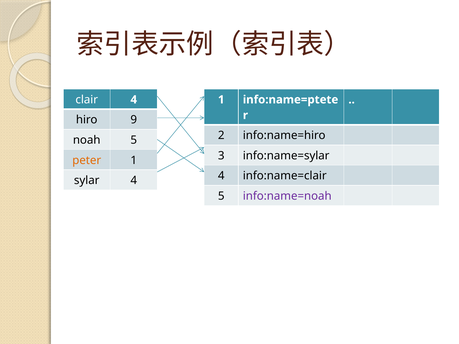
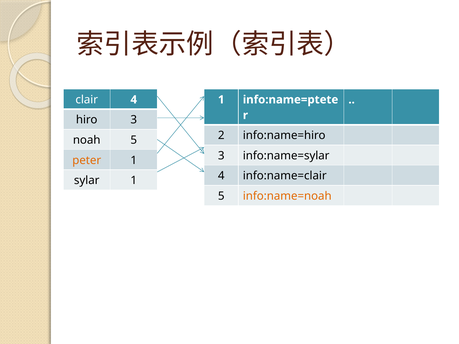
hiro 9: 9 -> 3
sylar 4: 4 -> 1
info:name=noah colour: purple -> orange
